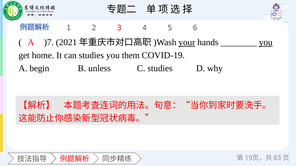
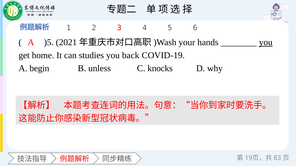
)7: )7 -> )5
your underline: present -> none
them: them -> back
C studies: studies -> knocks
